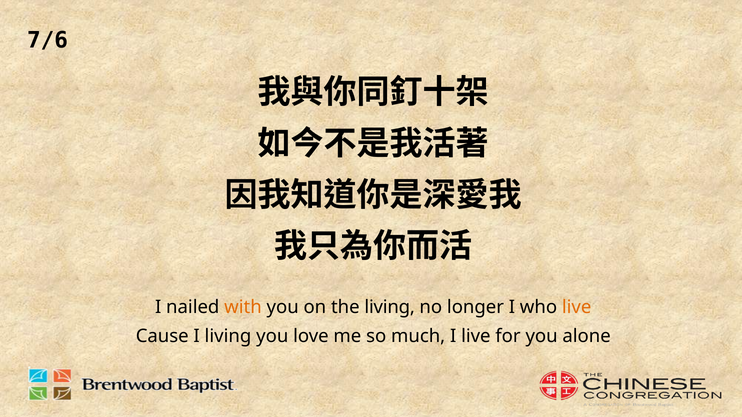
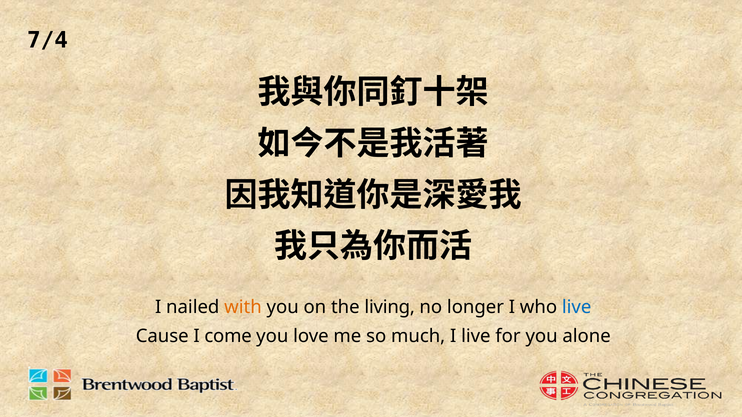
7/6: 7/6 -> 7/4
live at (577, 307) colour: orange -> blue
I living: living -> come
